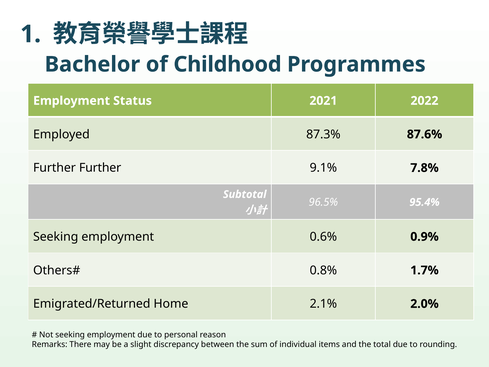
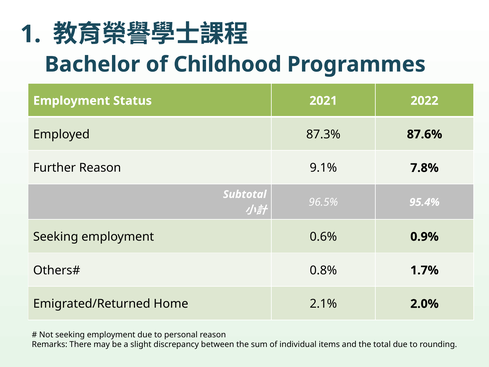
Further Further: Further -> Reason
